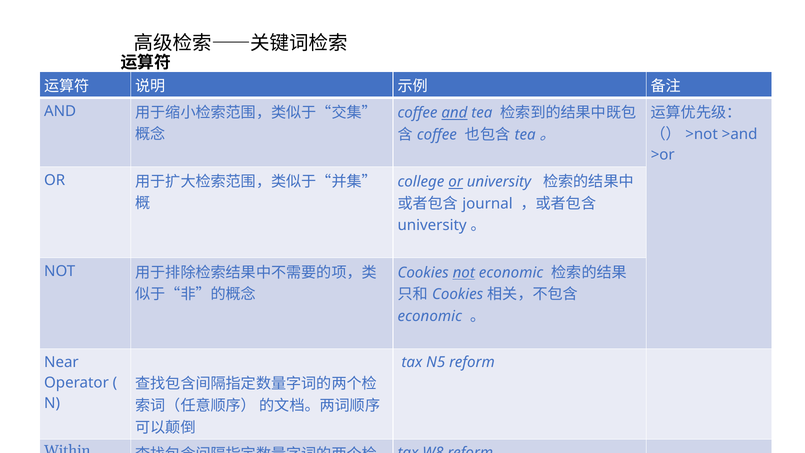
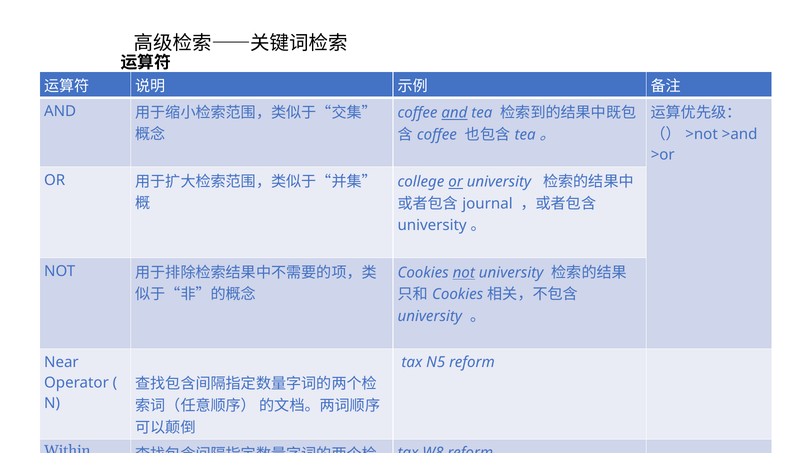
not economic: economic -> university
economic at (430, 316): economic -> university
